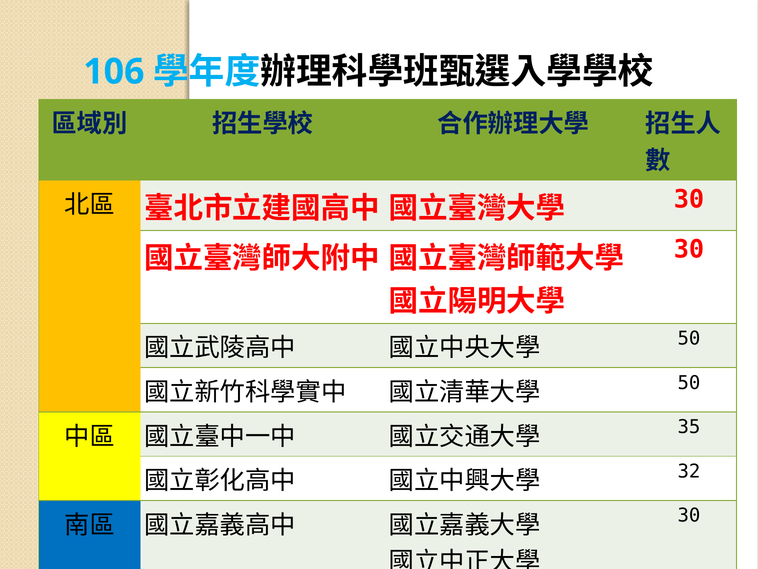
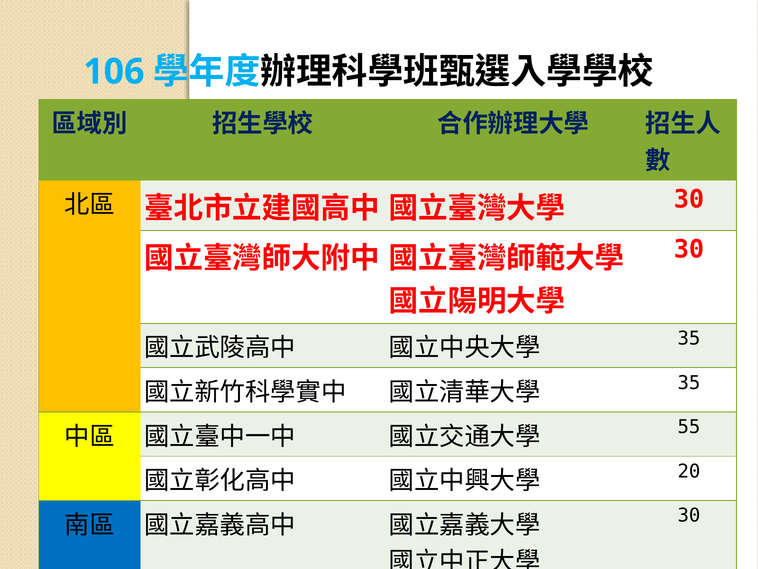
50 at (689, 338): 50 -> 35
50 at (689, 382): 50 -> 35
35: 35 -> 55
32: 32 -> 20
